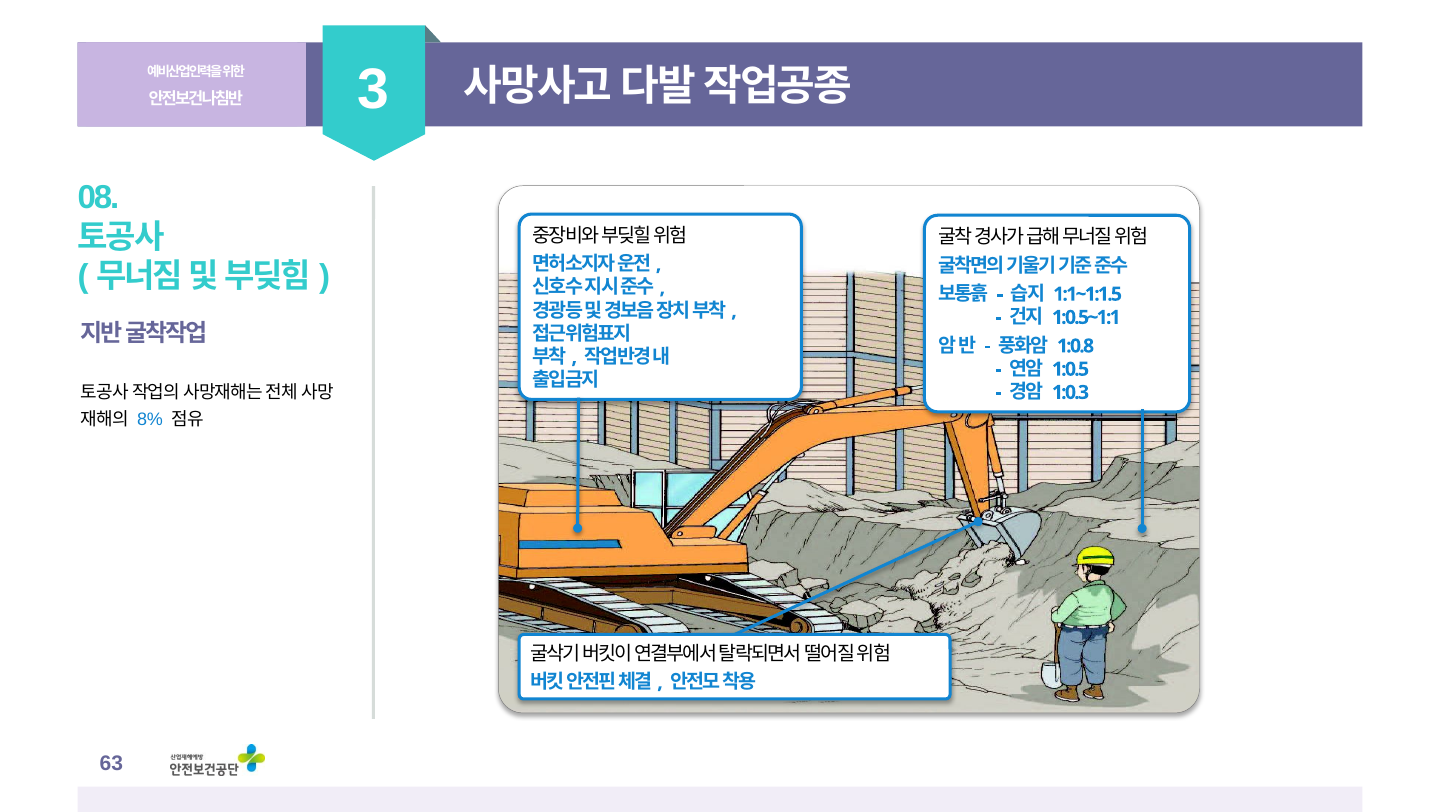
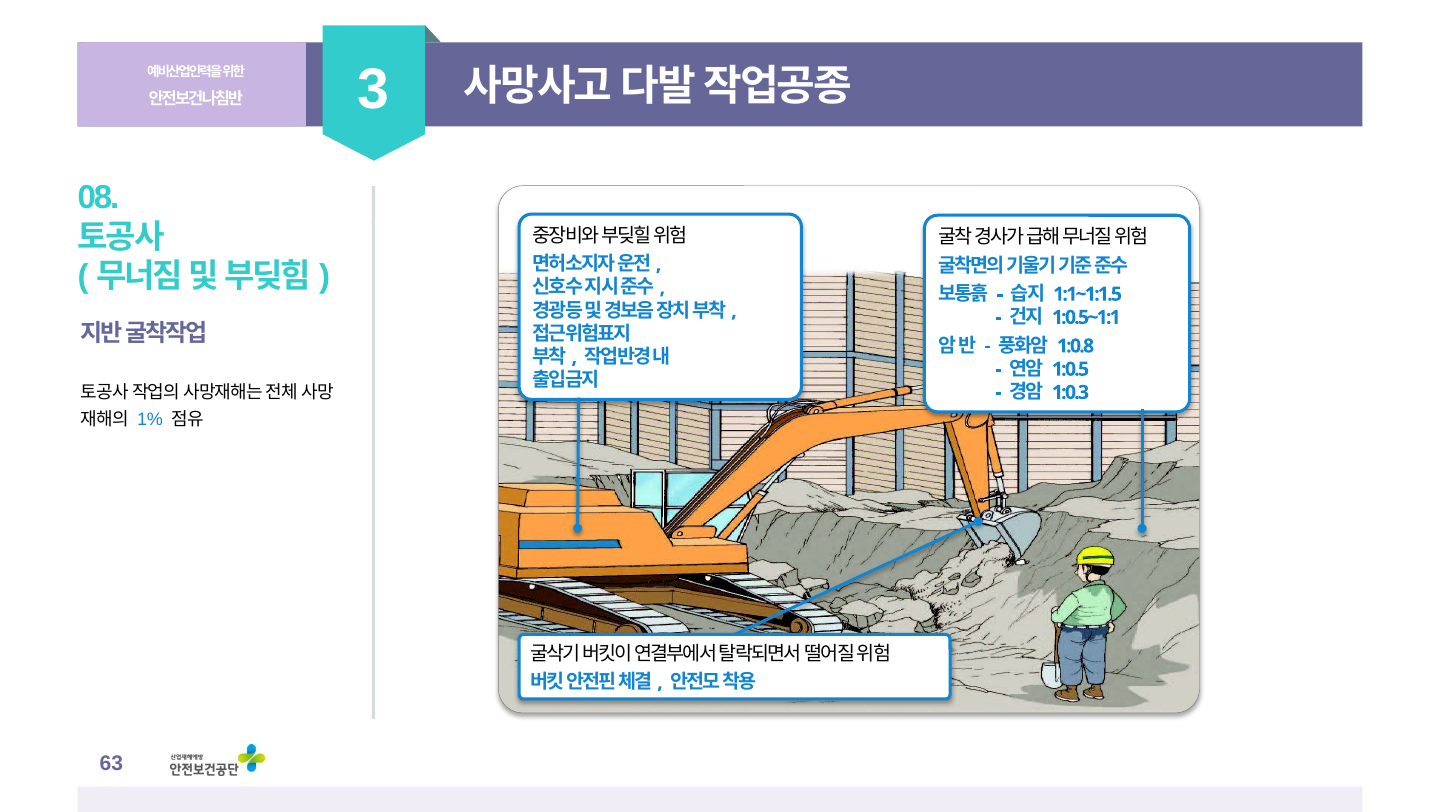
8%: 8% -> 1%
